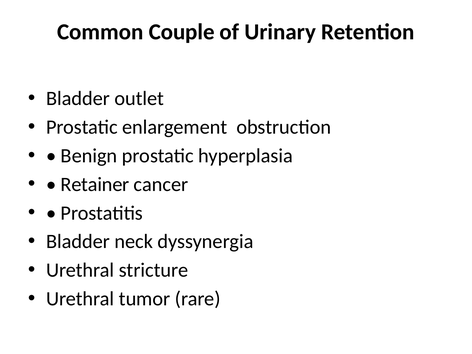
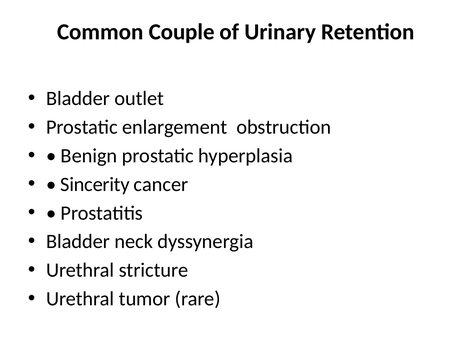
Retainer: Retainer -> Sincerity
